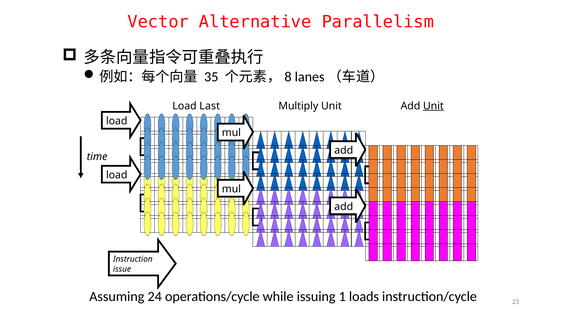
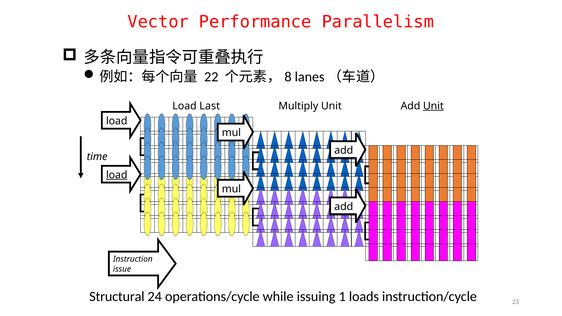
Alternative: Alternative -> Performance
35: 35 -> 22
load at (117, 175) underline: none -> present
Assuming: Assuming -> Structural
